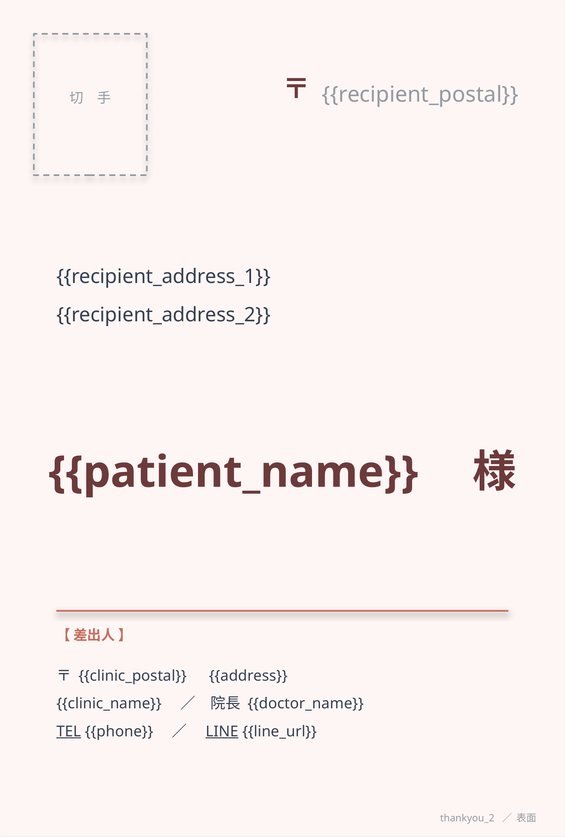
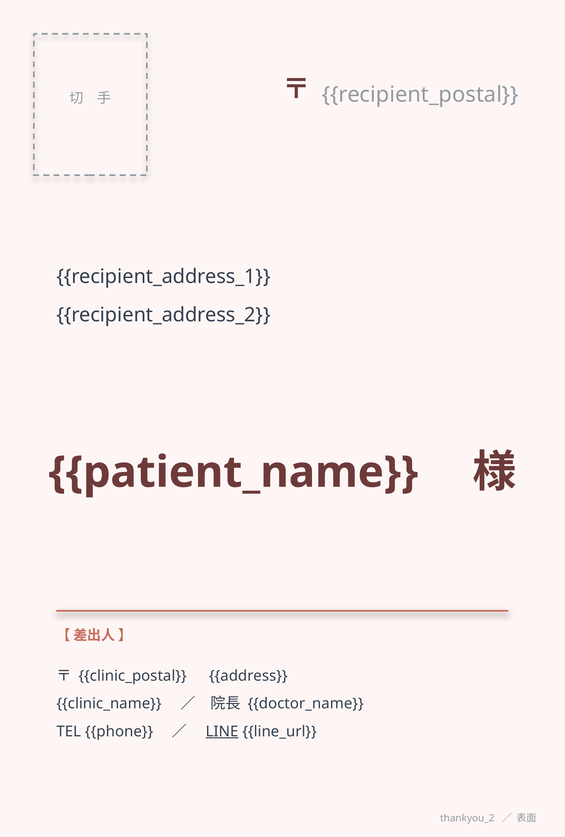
TEL underline: present -> none
